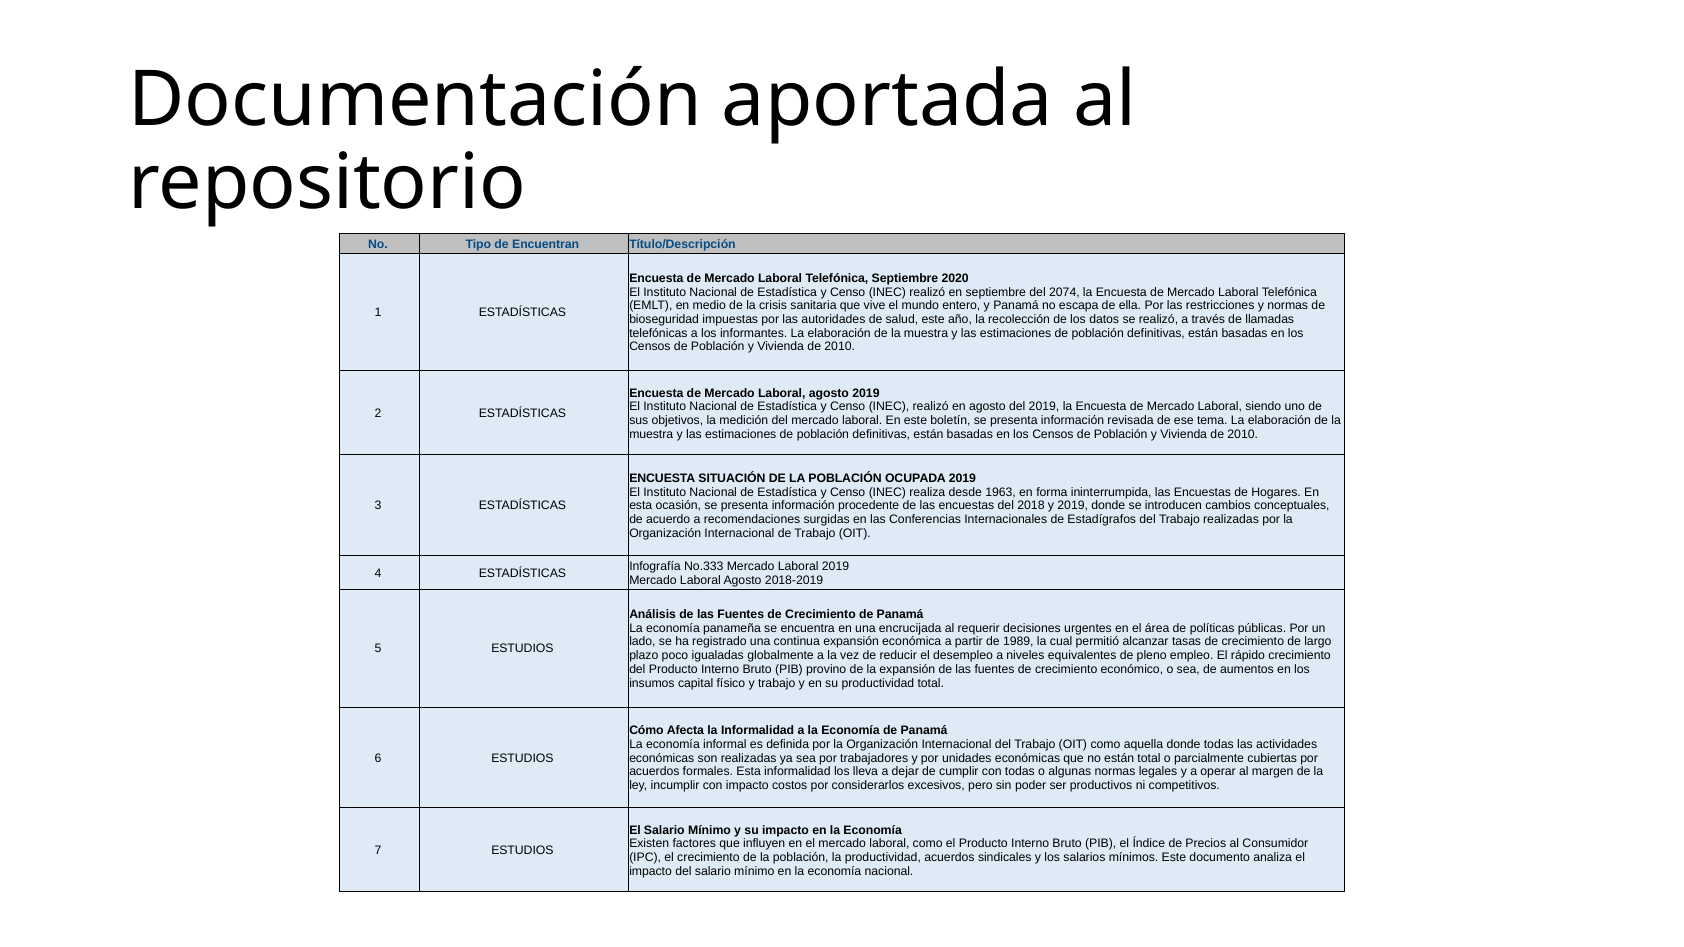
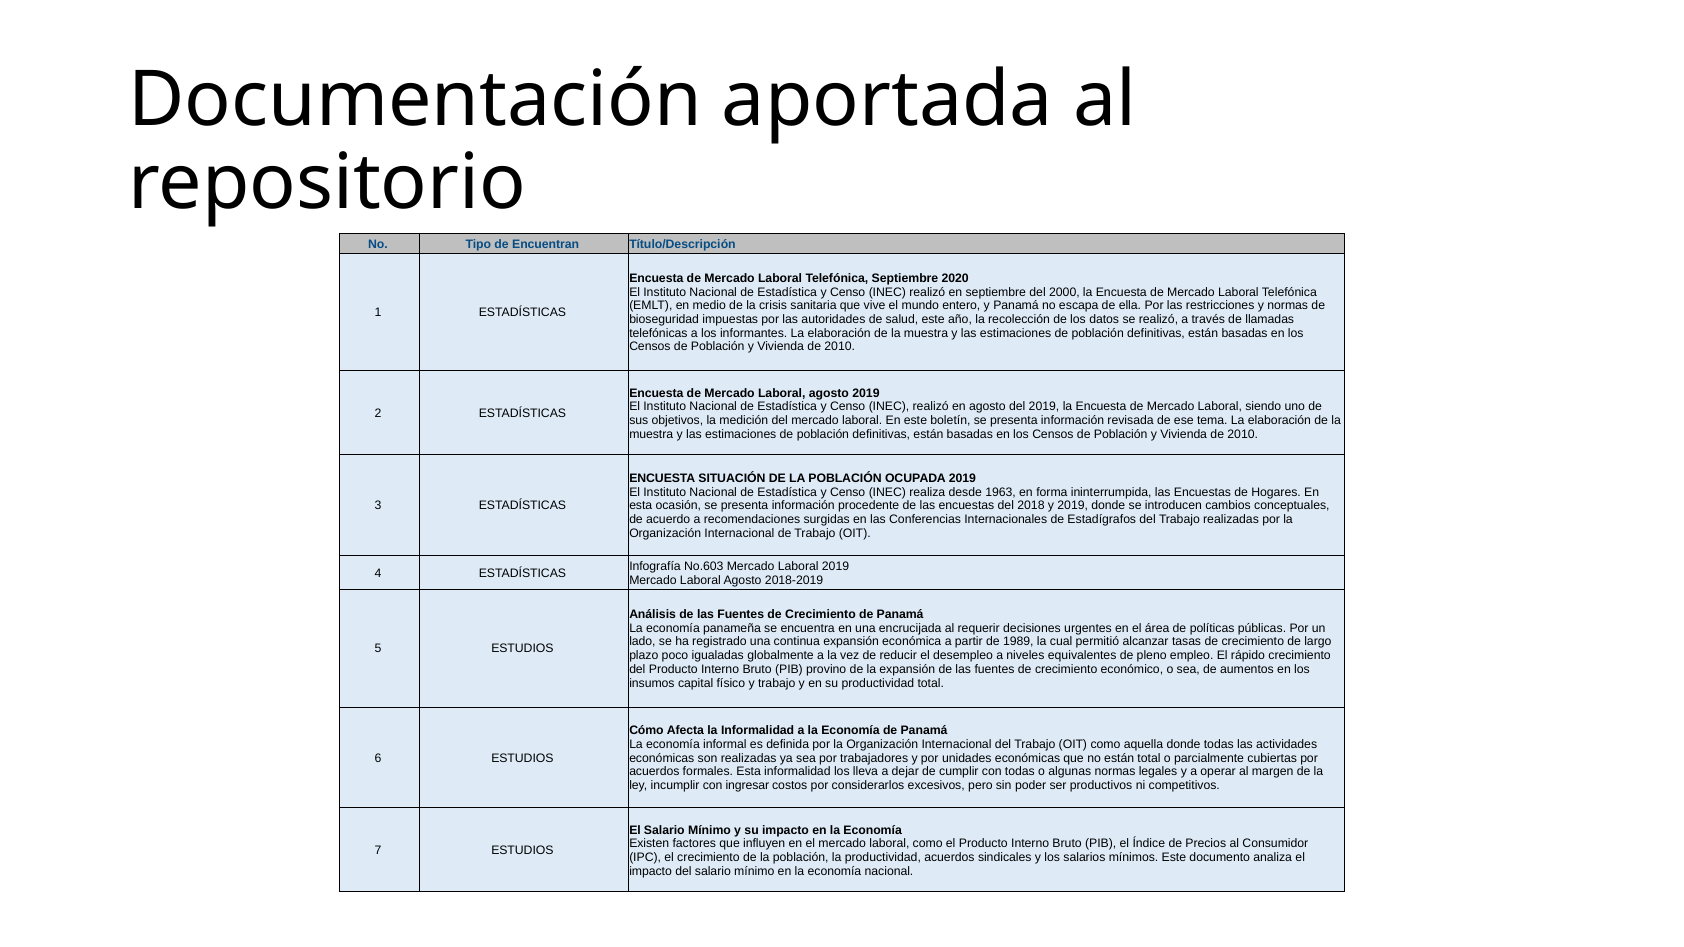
2074: 2074 -> 2000
No.333: No.333 -> No.603
con impacto: impacto -> ingresar
